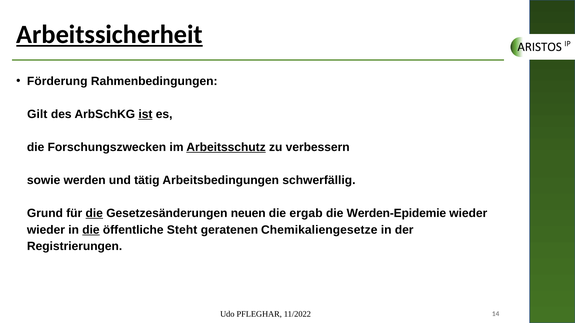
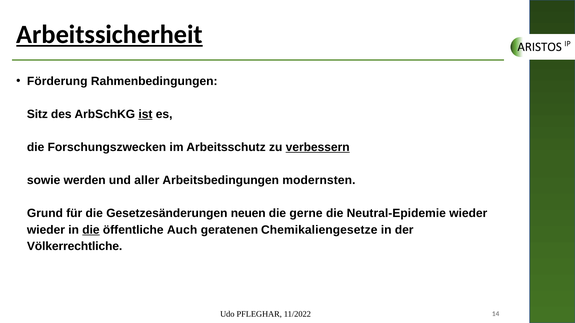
Gilt: Gilt -> Sitz
Arbeitsschutz underline: present -> none
verbessern underline: none -> present
tätig: tätig -> aller
schwerfällig: schwerfällig -> modernsten
die at (94, 214) underline: present -> none
ergab: ergab -> gerne
Werden-Epidemie: Werden-Epidemie -> Neutral-Epidemie
Steht: Steht -> Auch
Registrierungen: Registrierungen -> Völkerrechtliche
